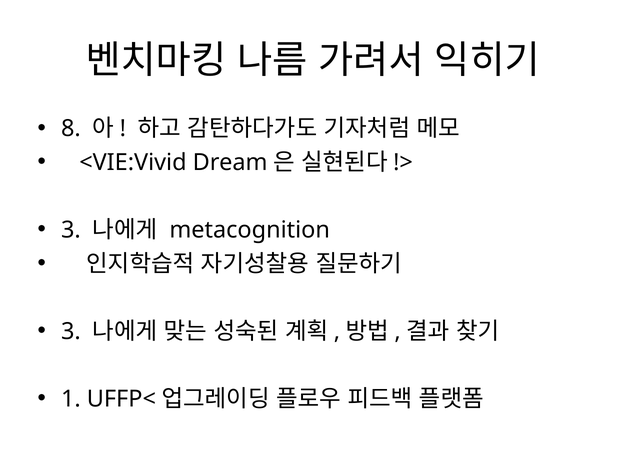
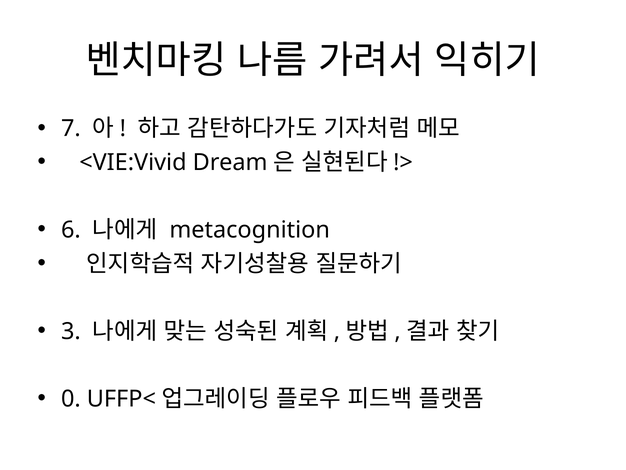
8: 8 -> 7
3 at (71, 230): 3 -> 6
1: 1 -> 0
